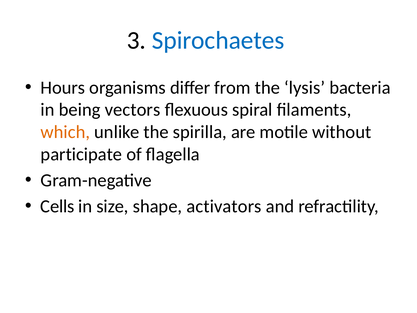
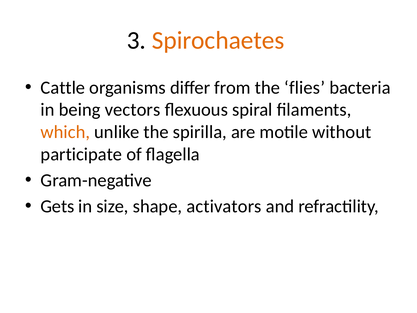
Spirochaetes colour: blue -> orange
Hours: Hours -> Cattle
lysis: lysis -> flies
Cells: Cells -> Gets
